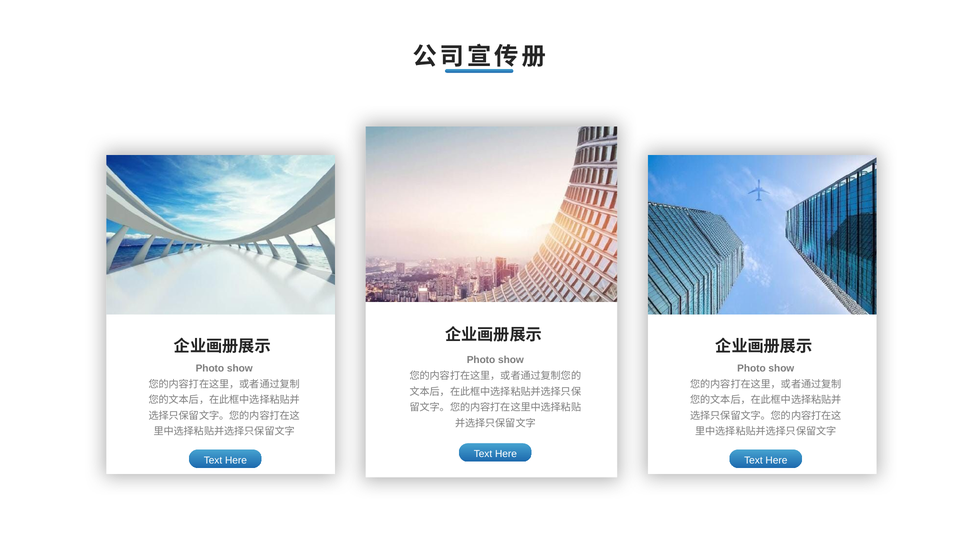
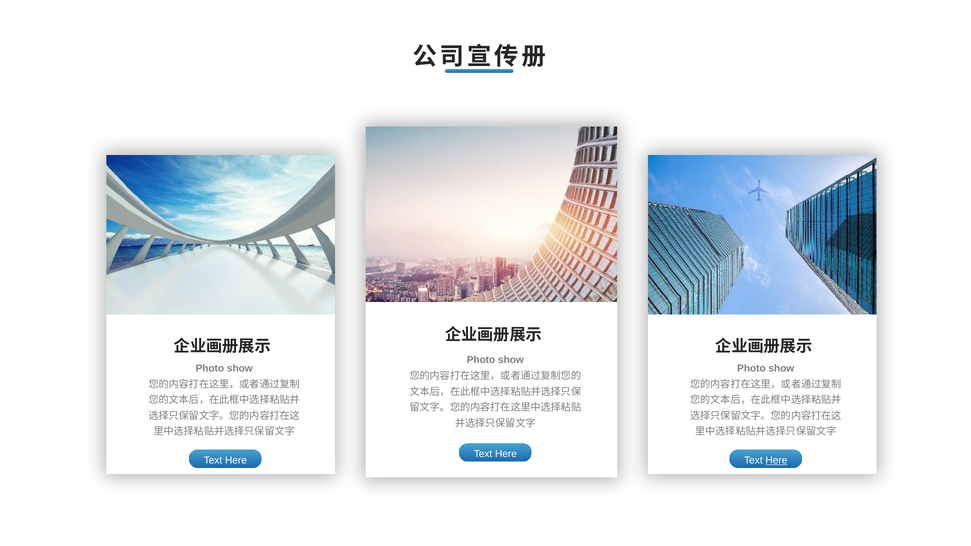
Here at (776, 460) underline: none -> present
